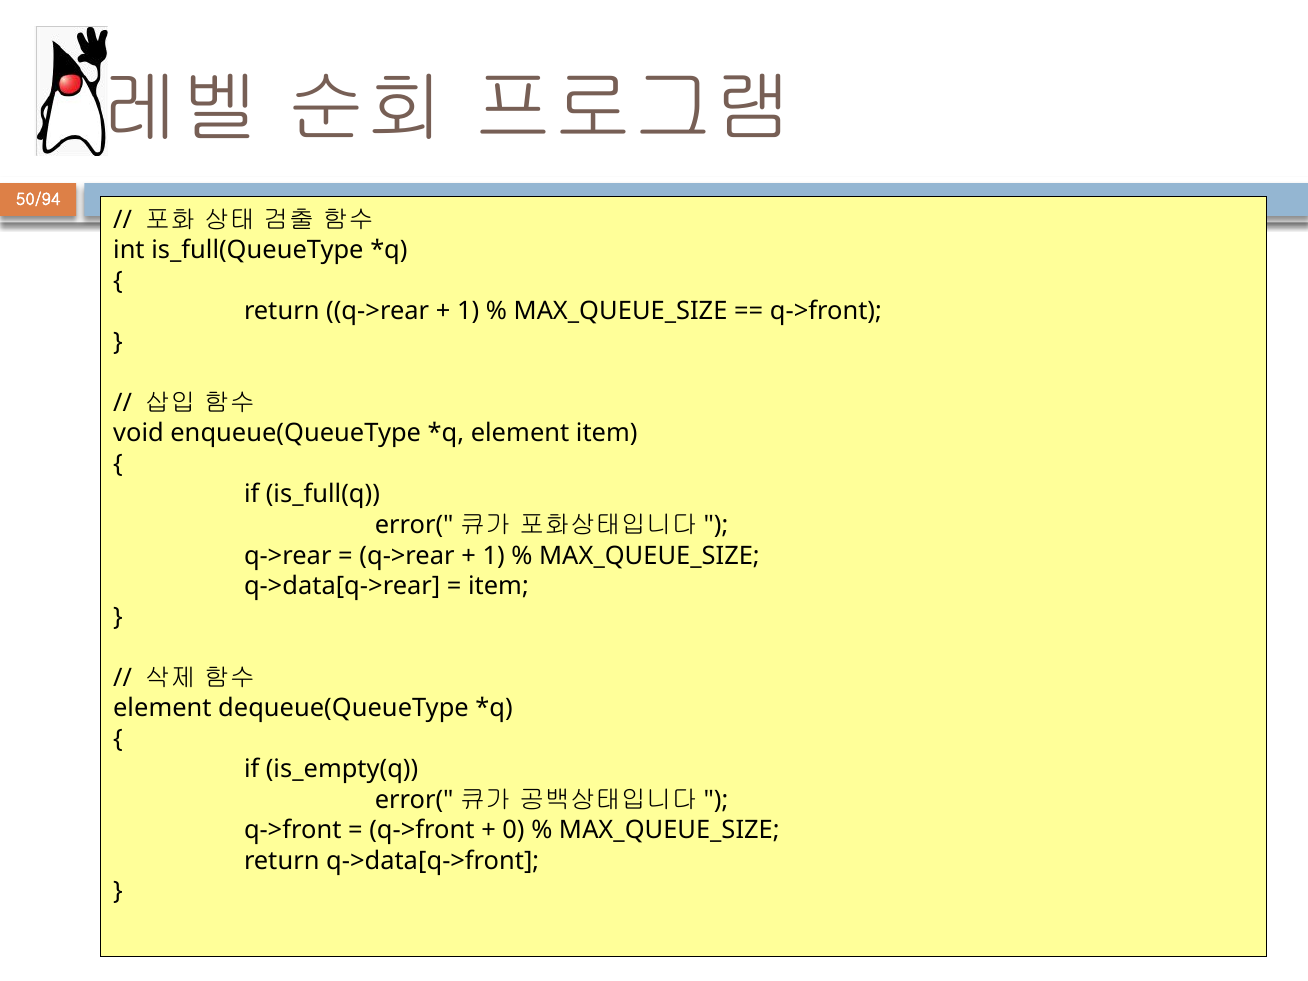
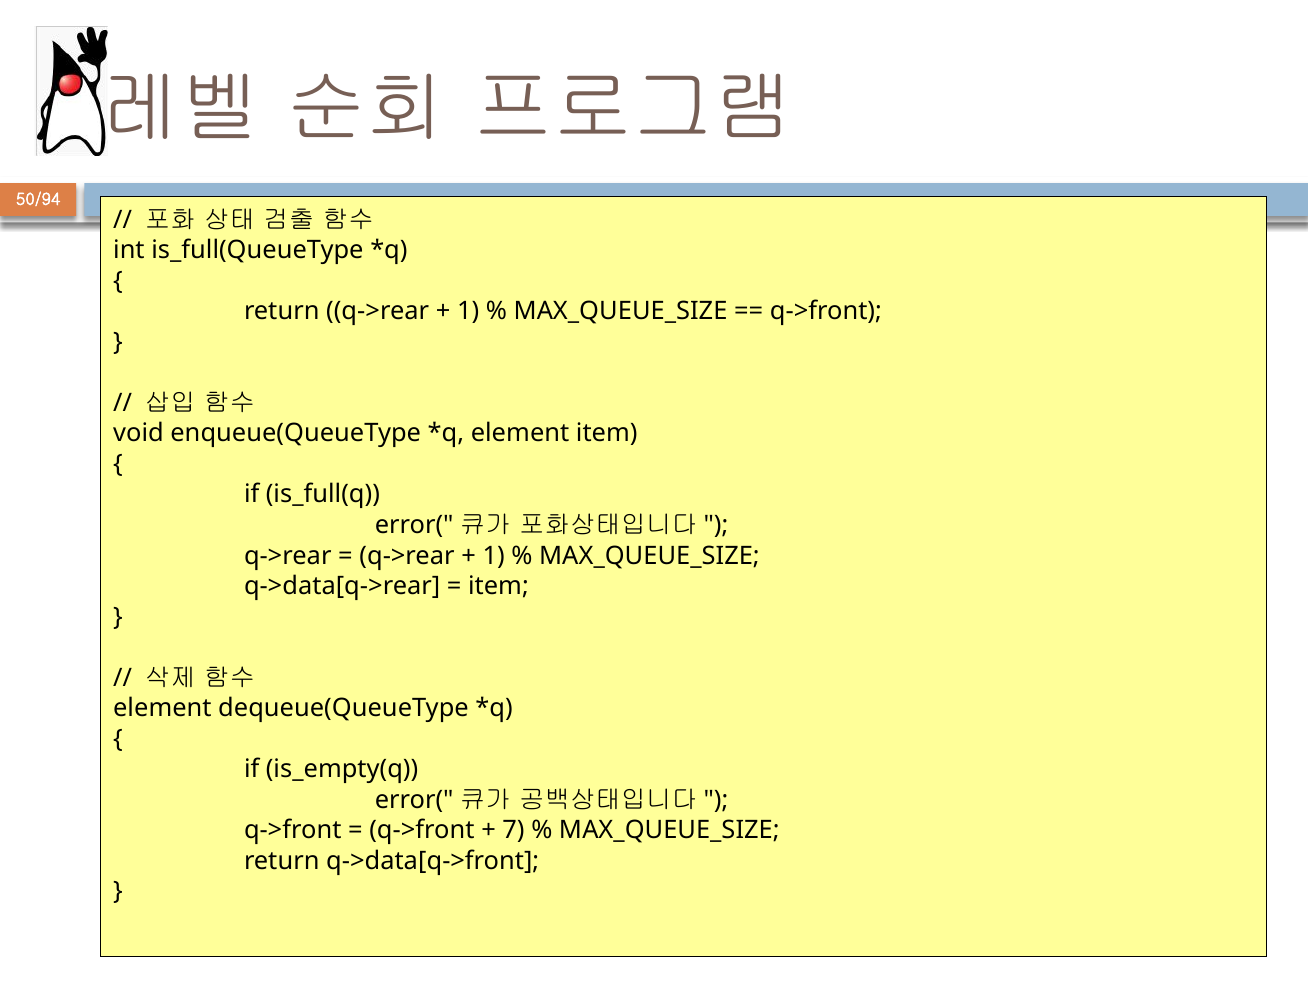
0: 0 -> 7
